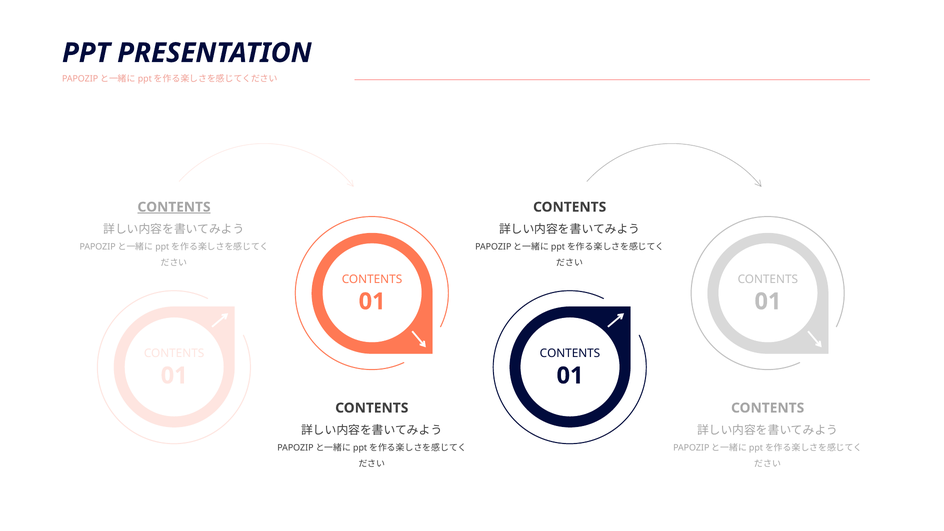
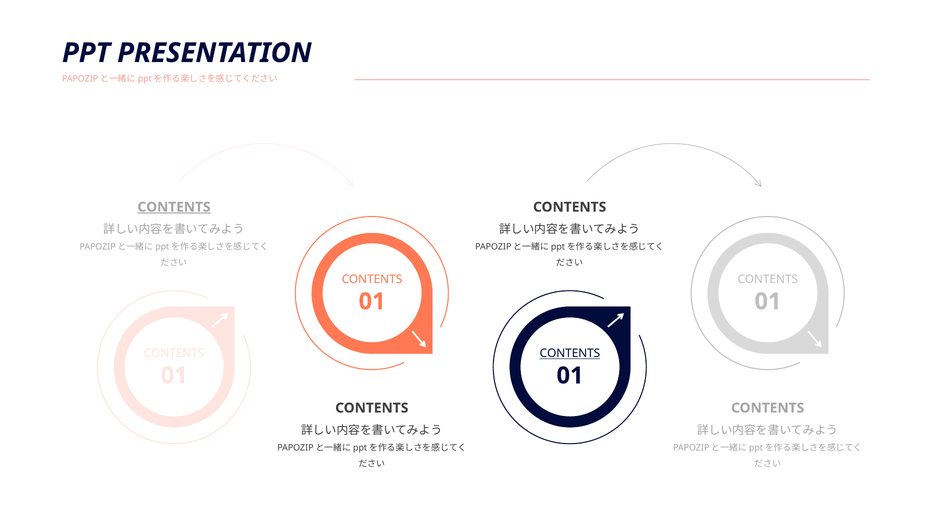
CONTENTS at (570, 354) underline: none -> present
